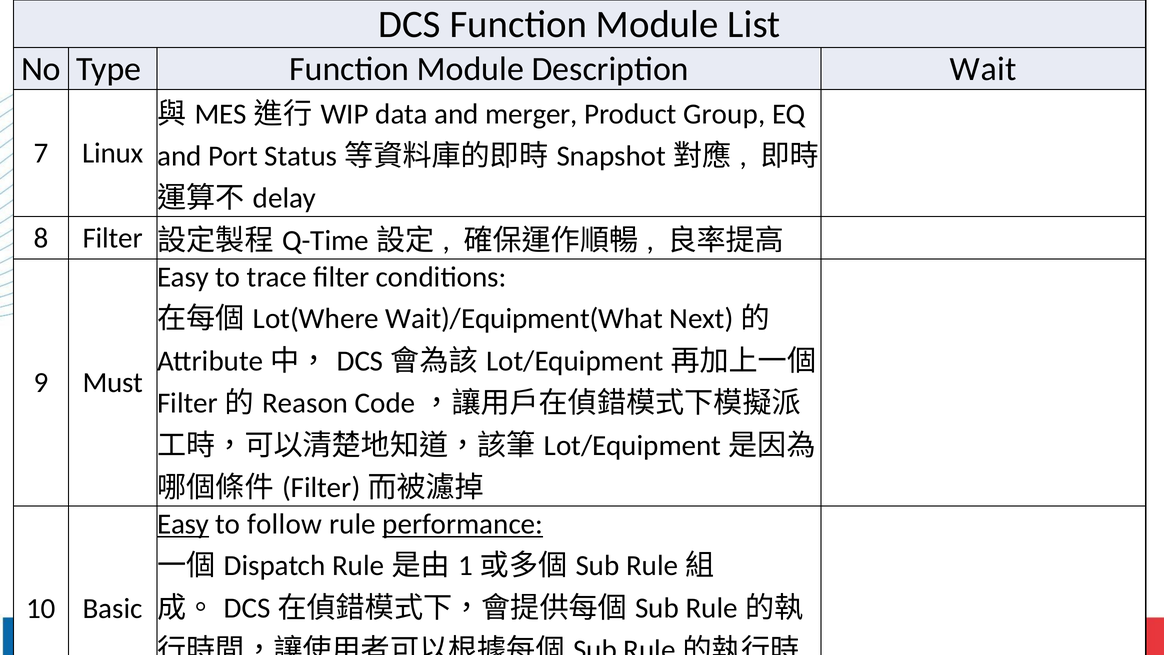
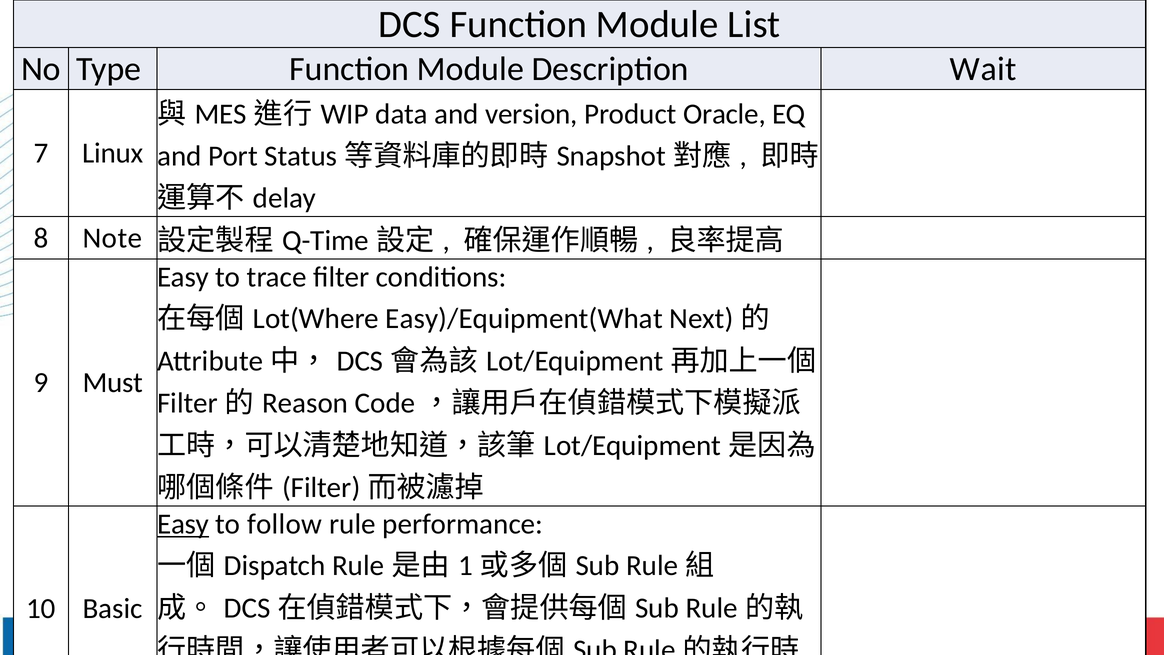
merger: merger -> version
Group: Group -> Oracle
8 Filter: Filter -> Note
Wait)/Equipment(What: Wait)/Equipment(What -> Easy)/Equipment(What
performance underline: present -> none
